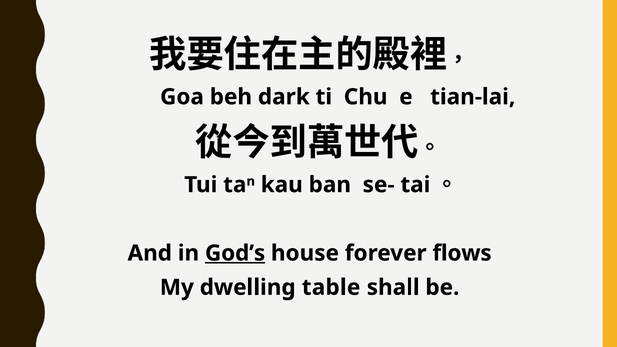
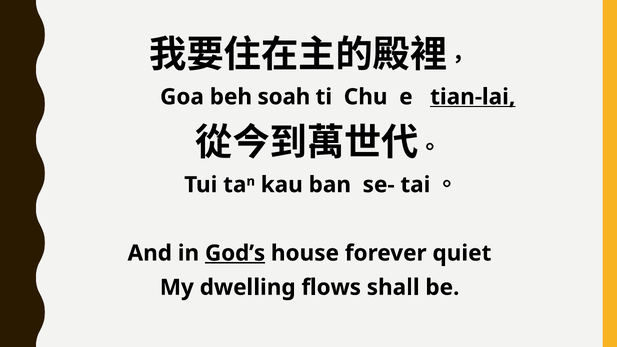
dark: dark -> soah
tian-lai underline: none -> present
flows: flows -> quiet
table: table -> flows
